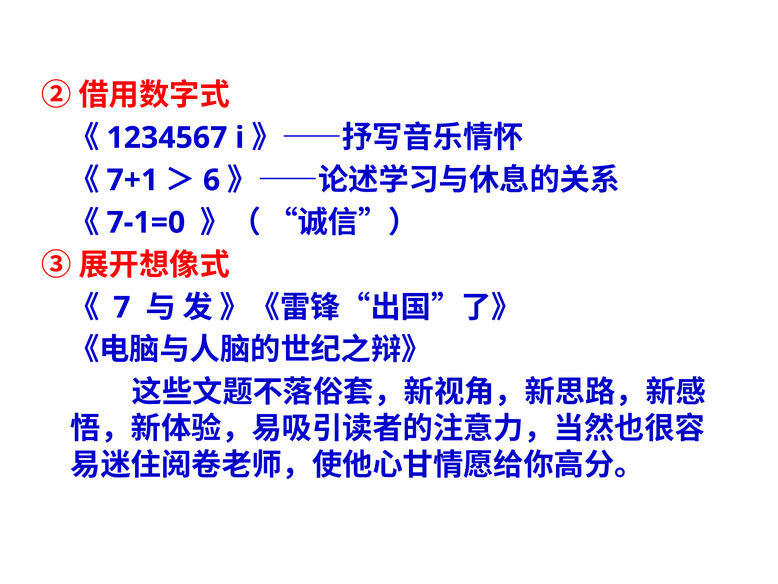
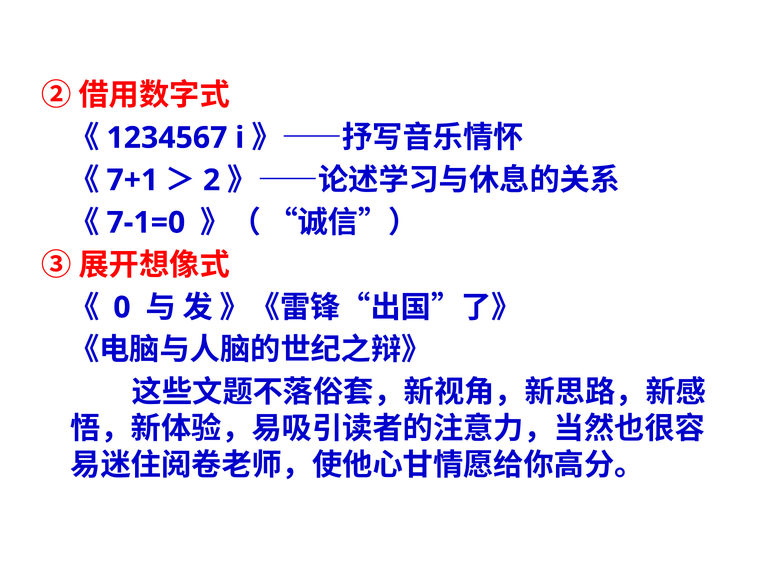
6: 6 -> 2
7: 7 -> 0
